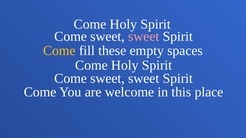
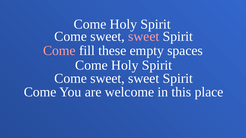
Come at (59, 51) colour: yellow -> pink
